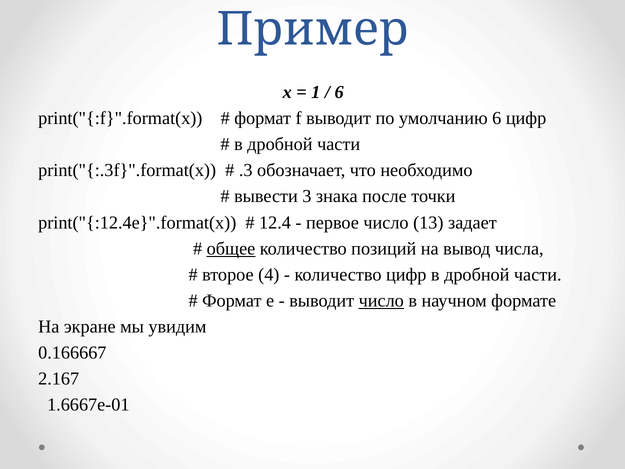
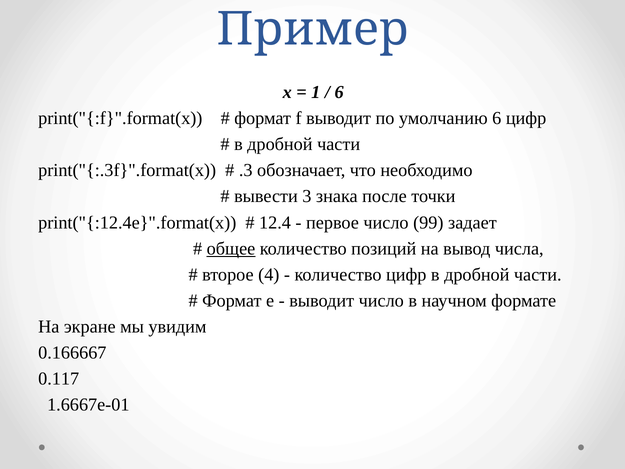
13: 13 -> 99
число at (381, 300) underline: present -> none
2.167: 2.167 -> 0.117
